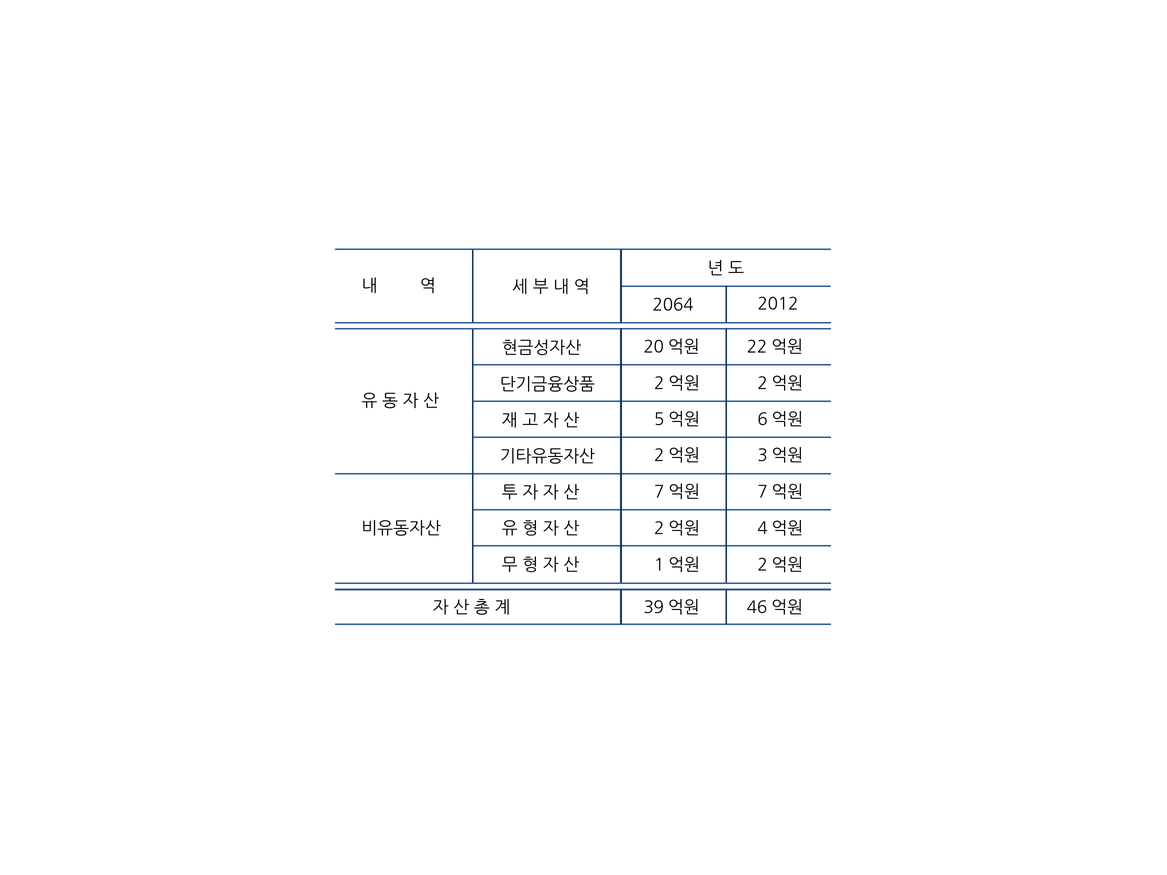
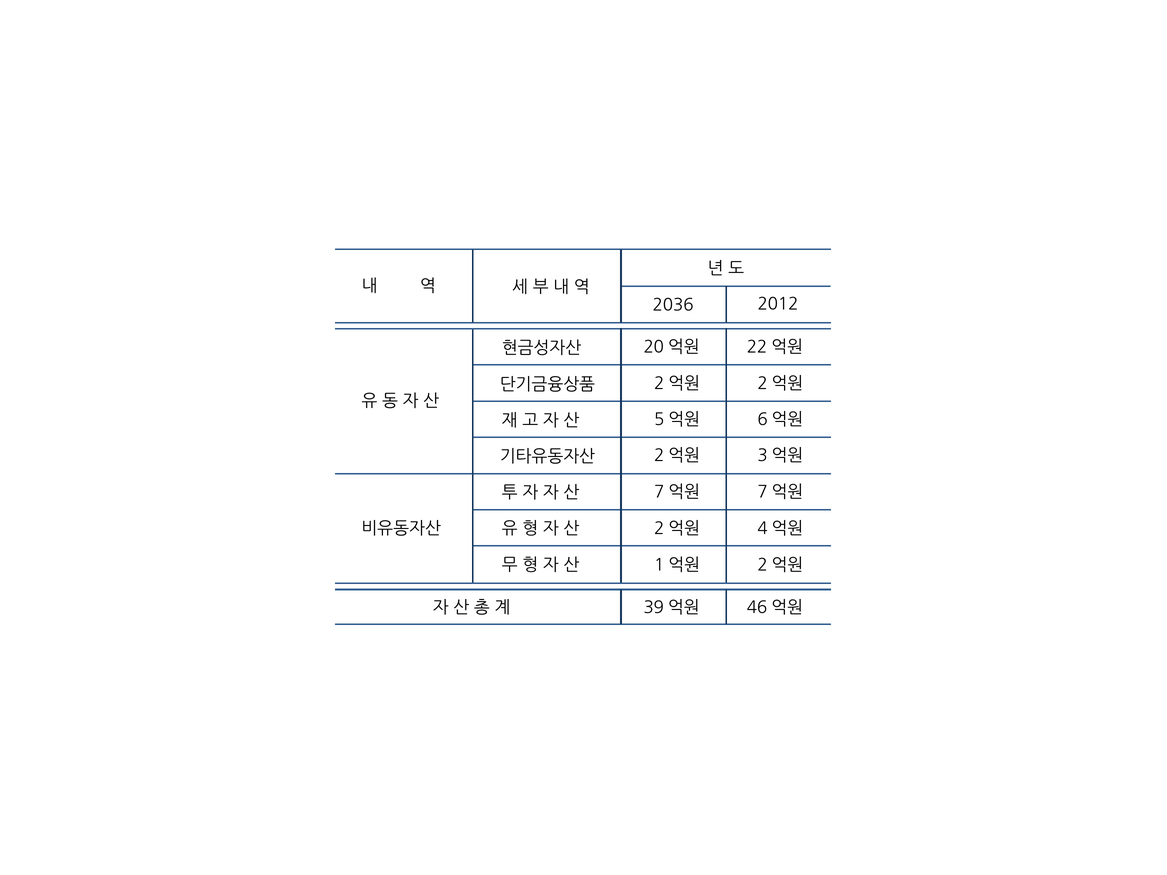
2064: 2064 -> 2036
